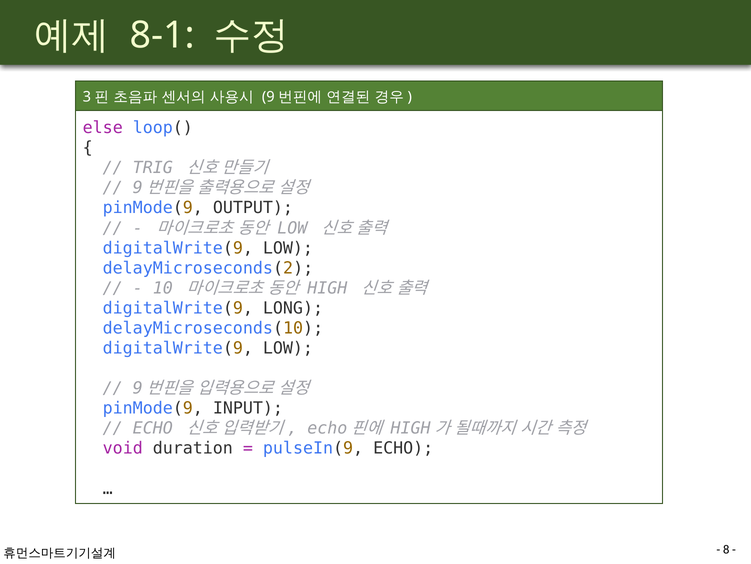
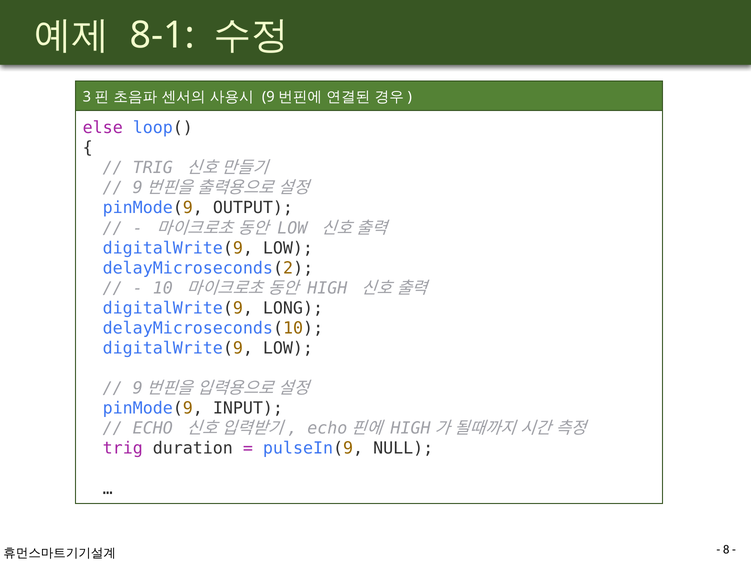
void at (123, 448): void -> trig
pulseIn(9 ECHO: ECHO -> NULL
